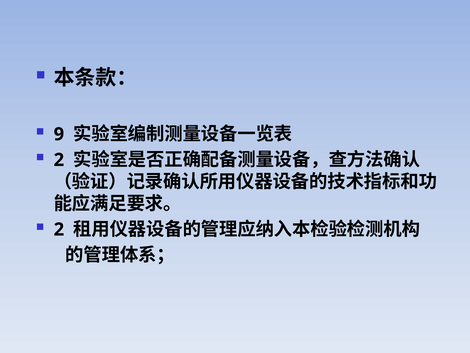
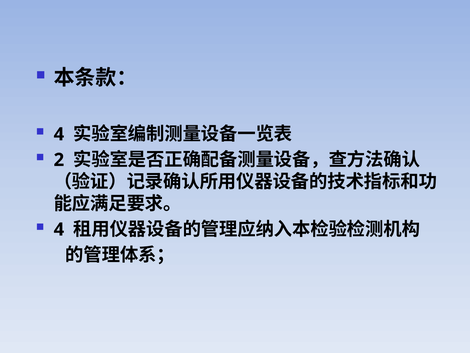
9 at (59, 134): 9 -> 4
2 at (59, 229): 2 -> 4
